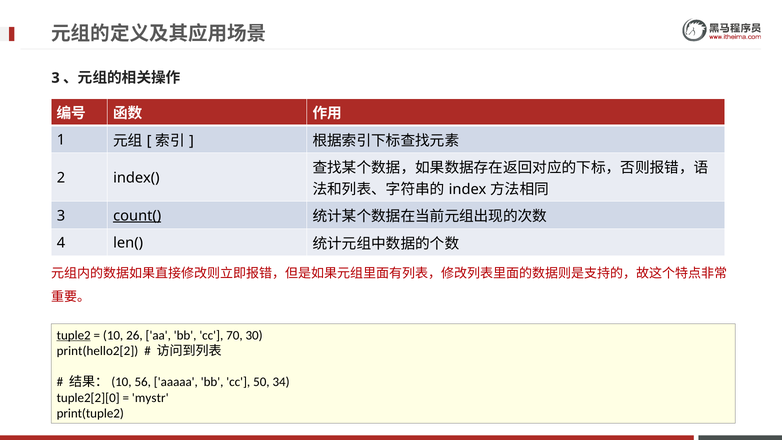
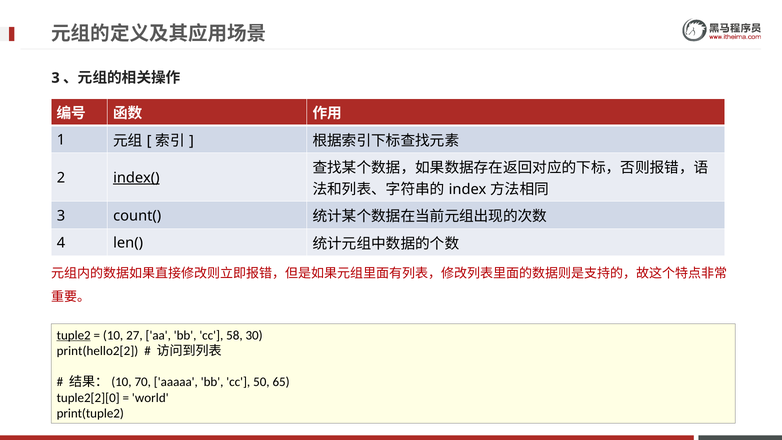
index( underline: none -> present
count( underline: present -> none
26: 26 -> 27
70: 70 -> 58
56: 56 -> 70
34: 34 -> 65
mystr: mystr -> world
